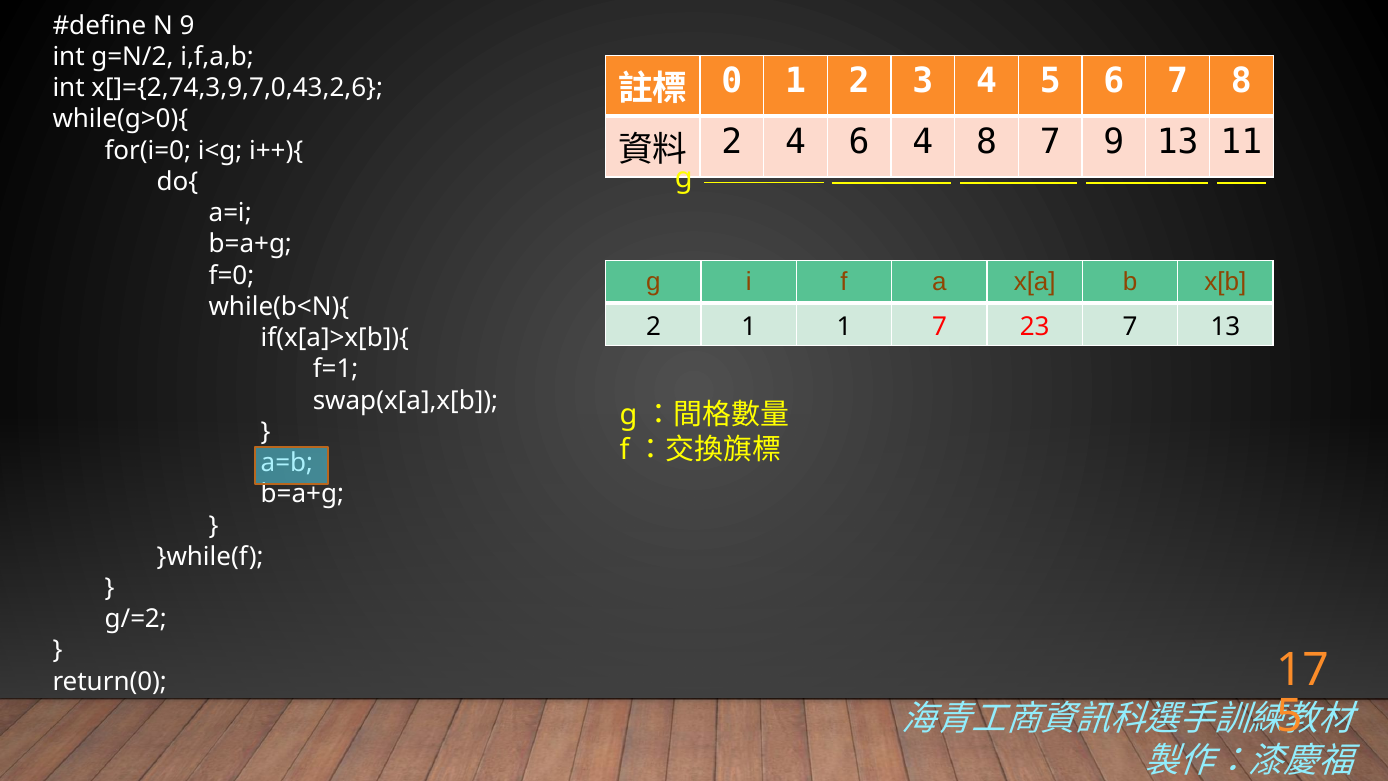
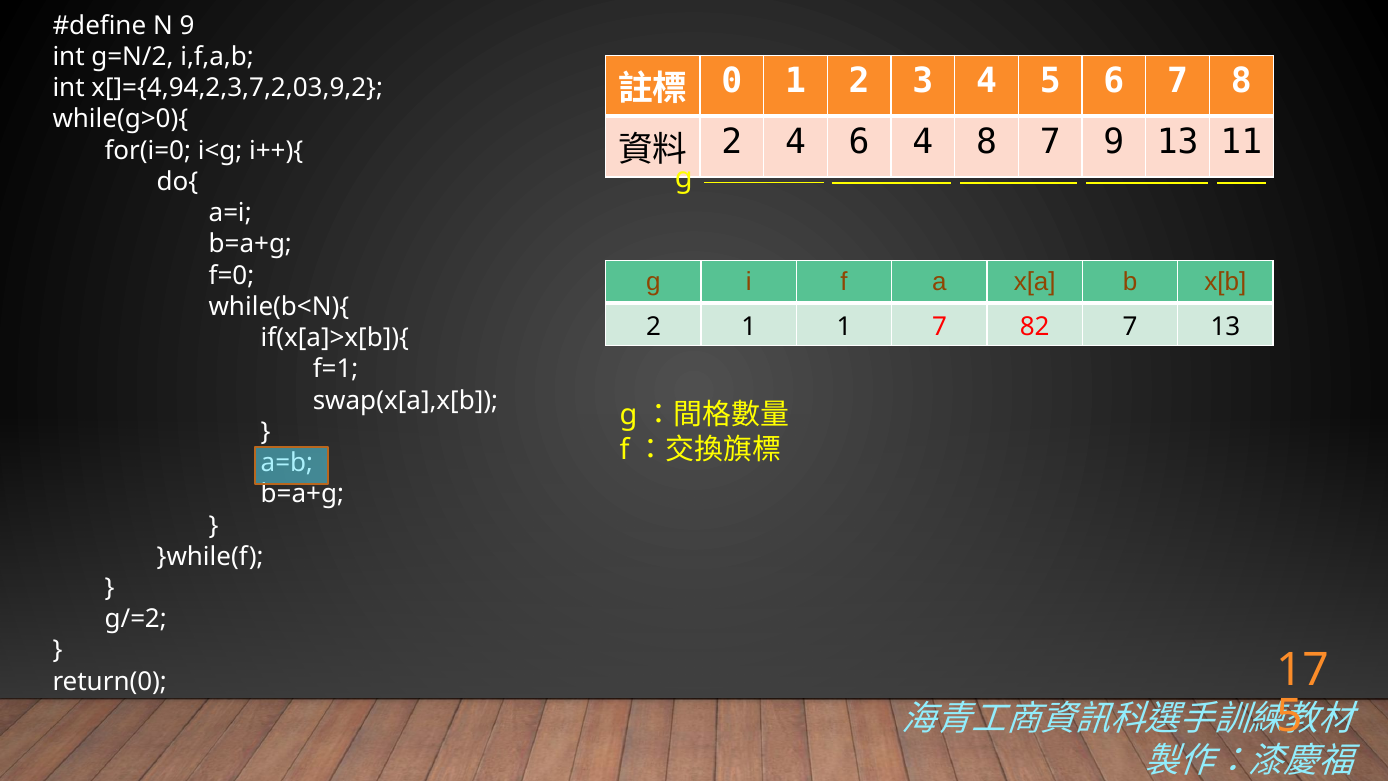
x[]={2,74,3,9,7,0,43,2,6: x[]={2,74,3,9,7,0,43,2,6 -> x[]={4,94,2,3,7,2,03,9,2
23: 23 -> 82
